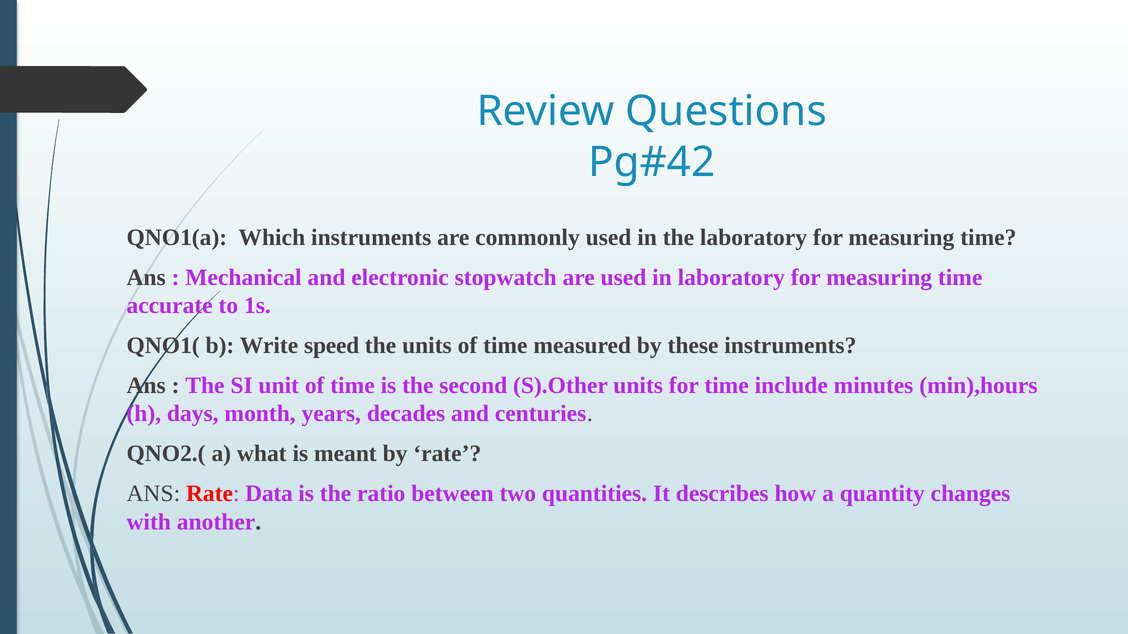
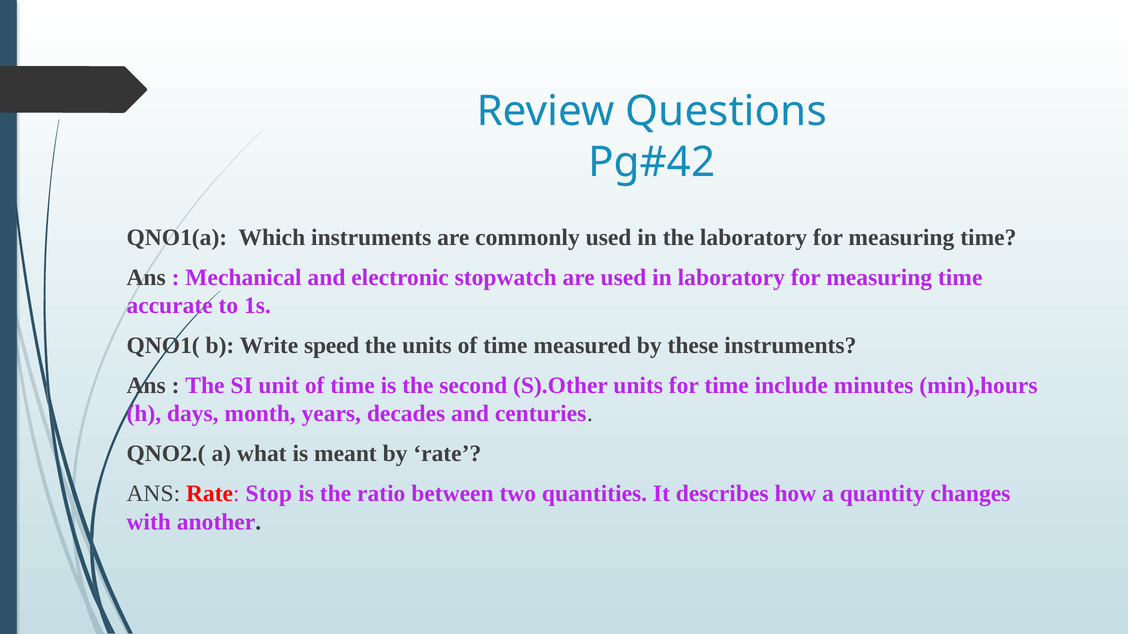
Data: Data -> Stop
